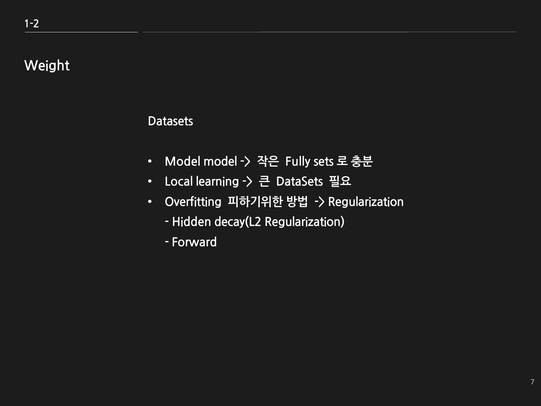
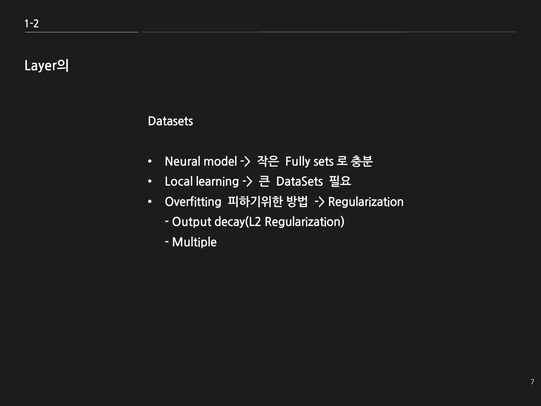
Weight: Weight -> Layer의
Model at (183, 162): Model -> Neural
Hidden: Hidden -> Output
Forward: Forward -> Multiple
